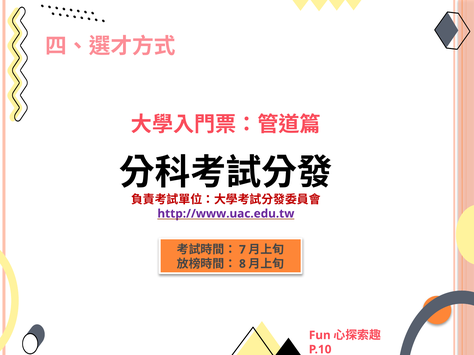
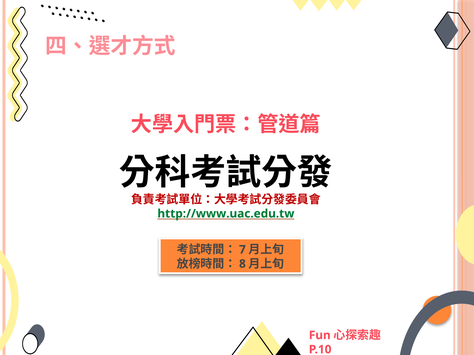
http://www.uac.edu.tw colour: purple -> green
